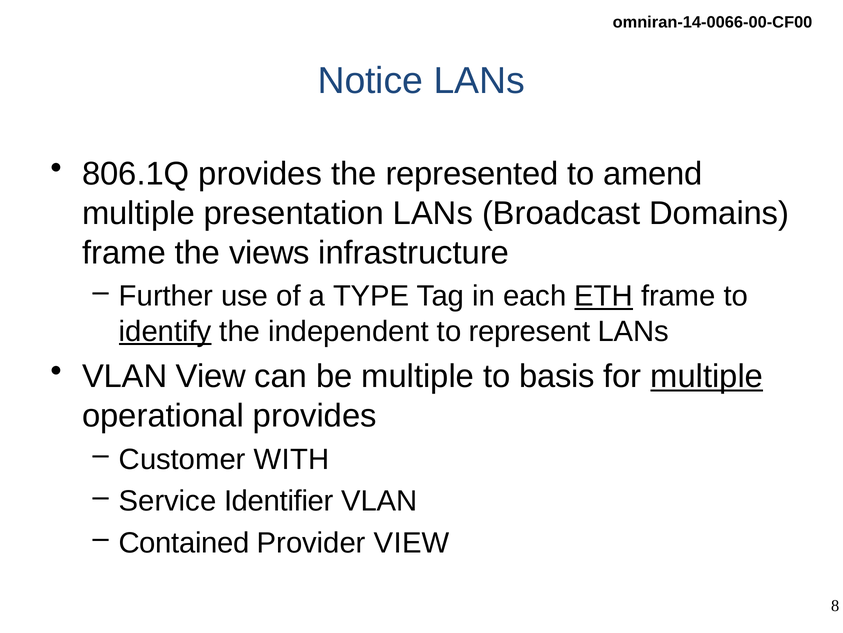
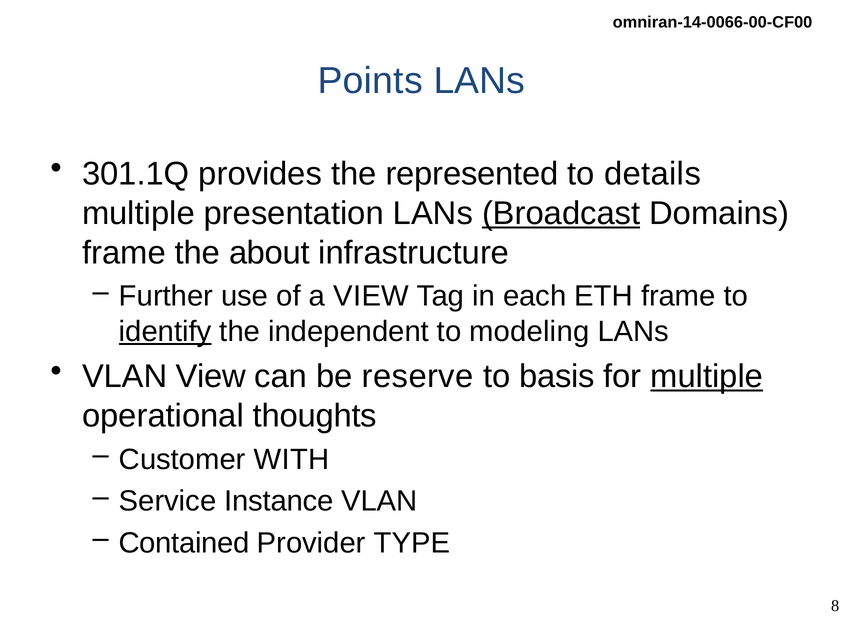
Notice: Notice -> Points
806.1Q: 806.1Q -> 301.1Q
amend: amend -> details
Broadcast underline: none -> present
views: views -> about
a TYPE: TYPE -> VIEW
ETH underline: present -> none
represent: represent -> modeling
be multiple: multiple -> reserve
operational provides: provides -> thoughts
Identifier: Identifier -> Instance
Provider VIEW: VIEW -> TYPE
